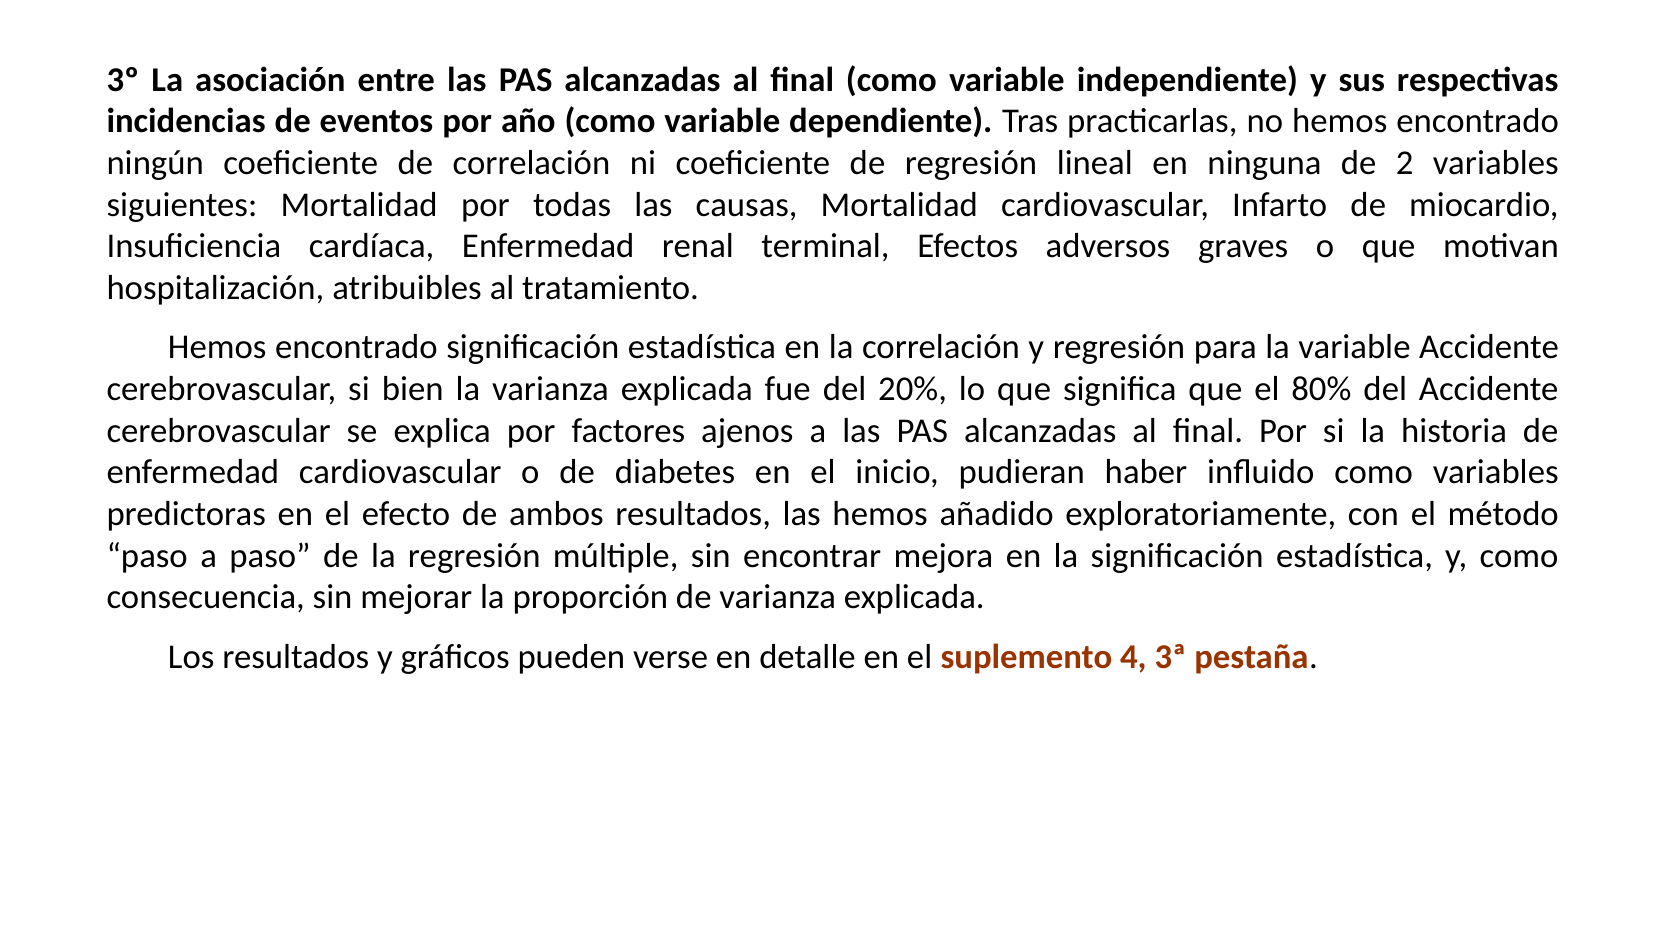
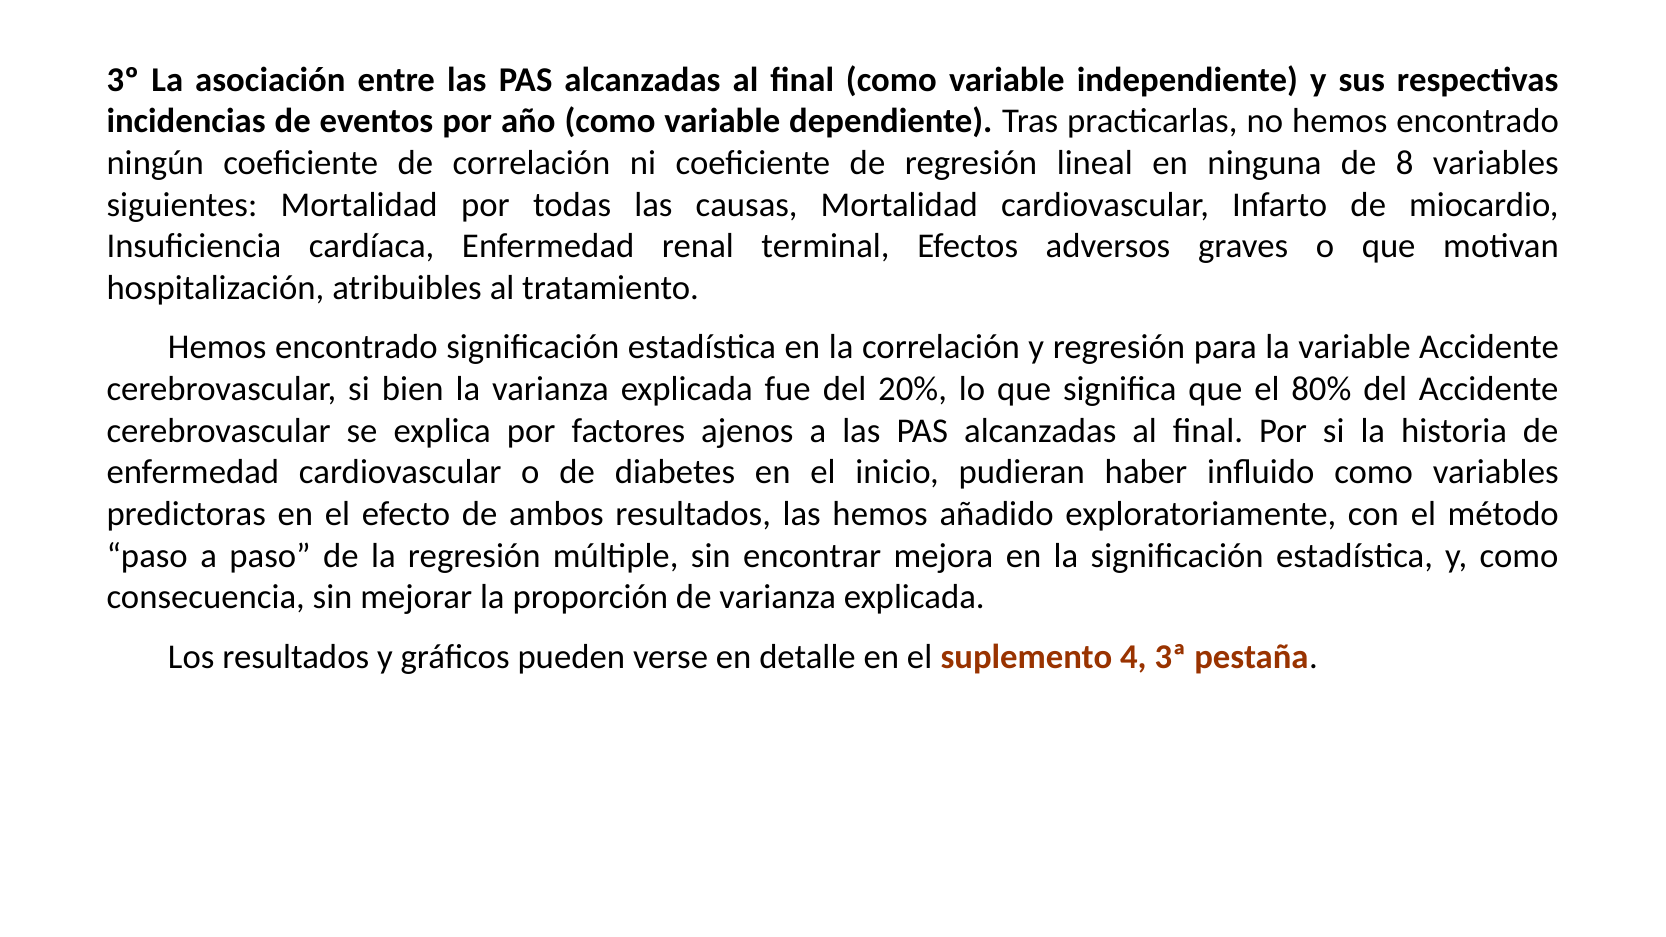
2: 2 -> 8
